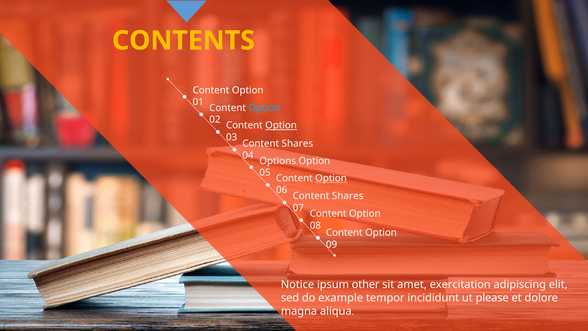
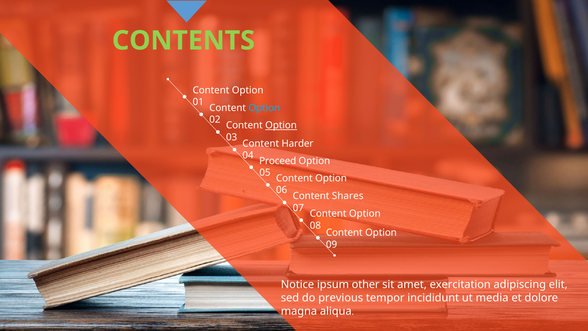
CONTENTS colour: yellow -> light green
Shares at (297, 143): Shares -> Harder
Options: Options -> Proceed
Option at (331, 178) underline: present -> none
example: example -> previous
please: please -> media
